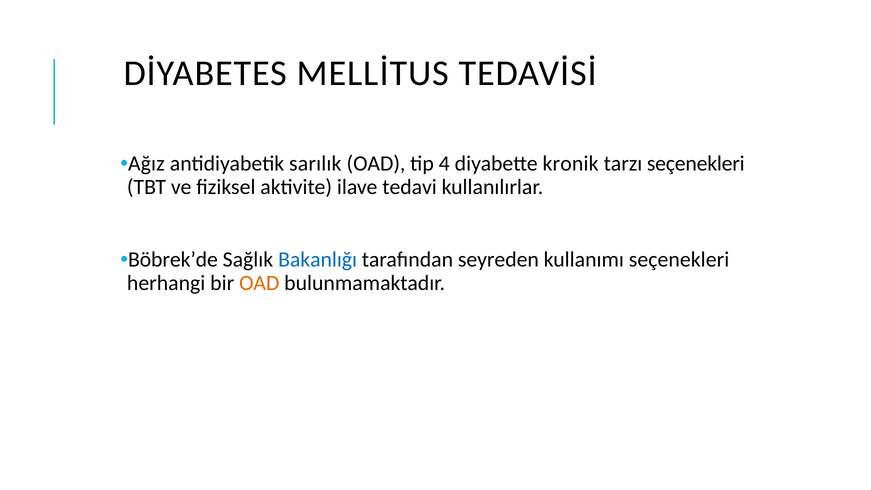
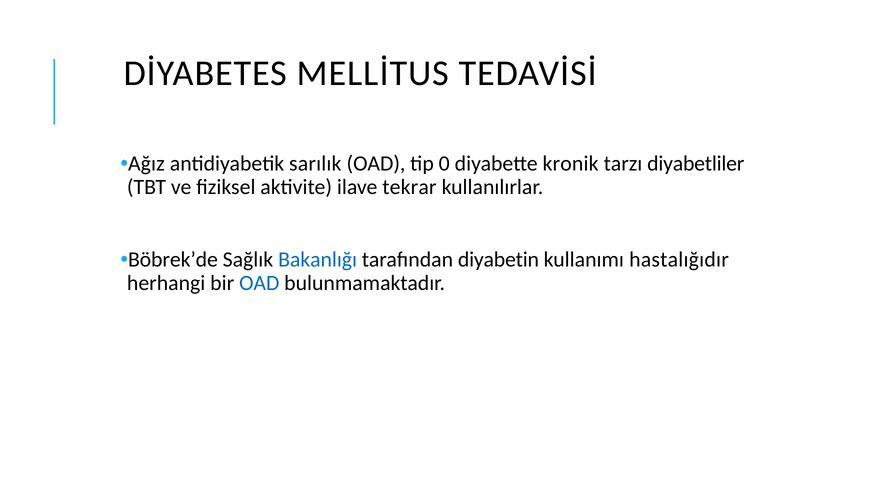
4: 4 -> 0
tarzı seçenekleri: seçenekleri -> diyabetliler
tedavi: tedavi -> tekrar
seyreden: seyreden -> diyabetin
kullanımı seçenekleri: seçenekleri -> hastalığıdır
OAD at (259, 283) colour: orange -> blue
